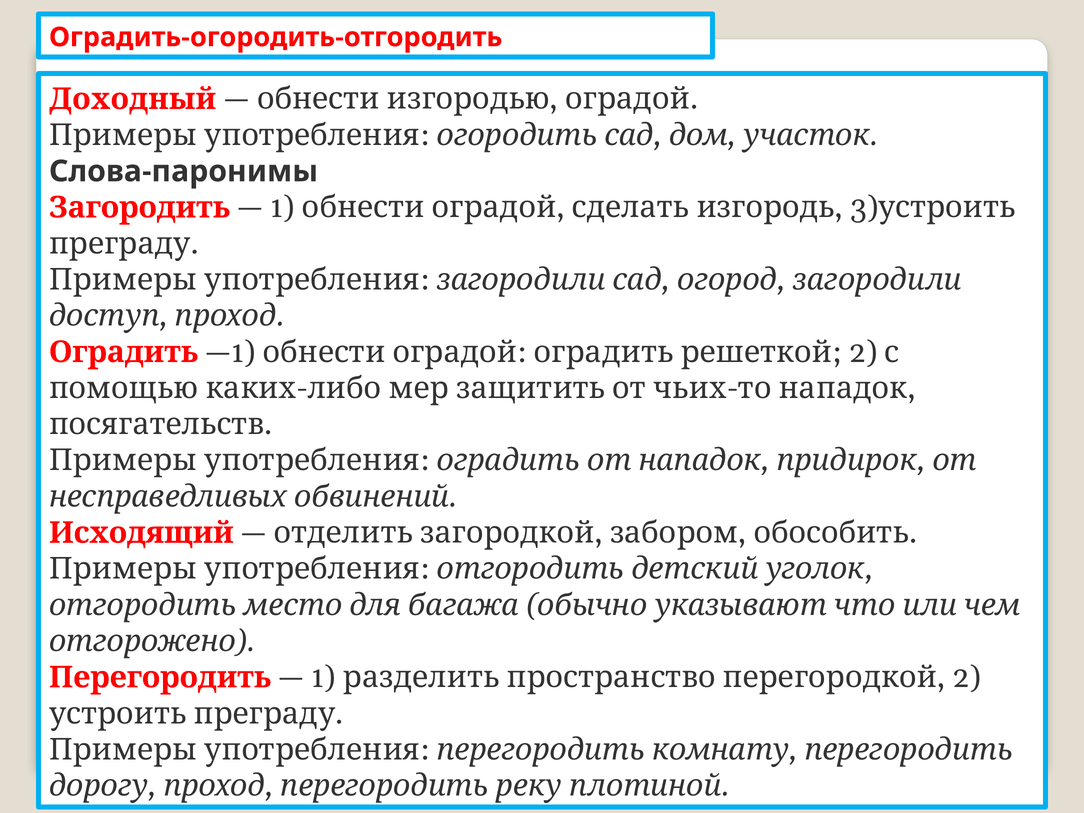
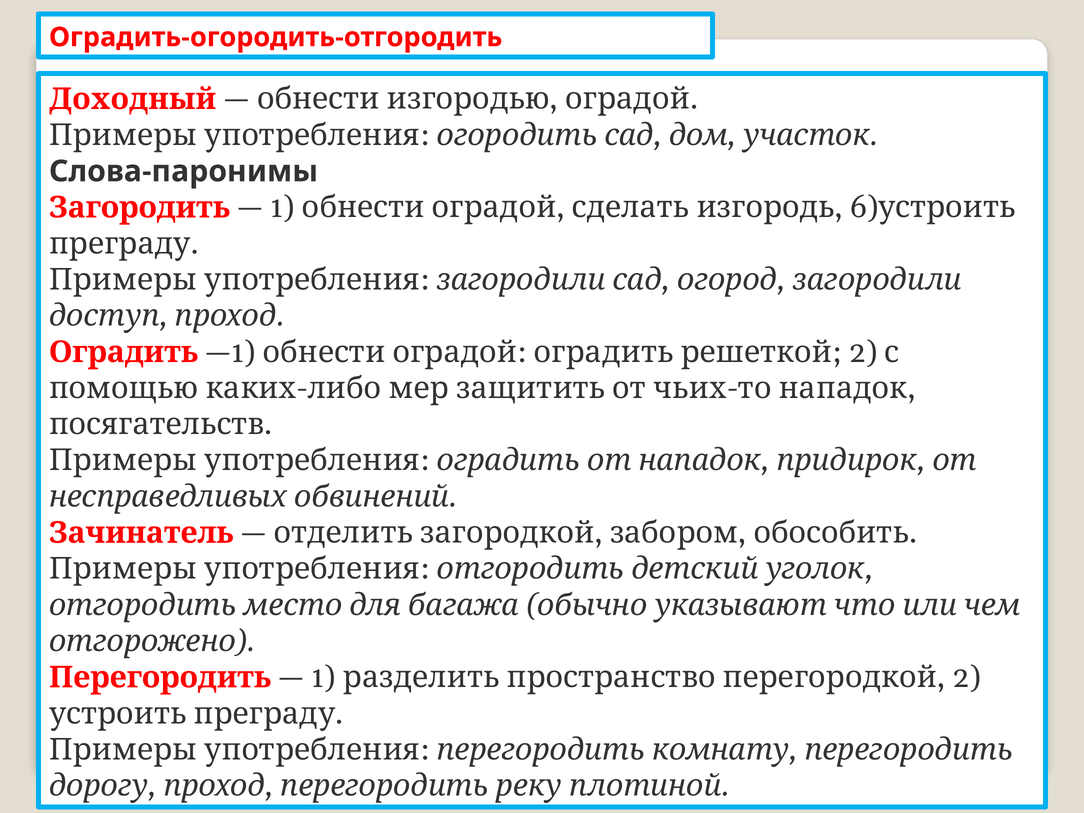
3: 3 -> 6
Исходящий: Исходящий -> Зачинатель
